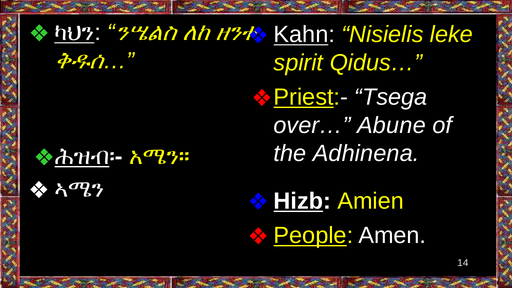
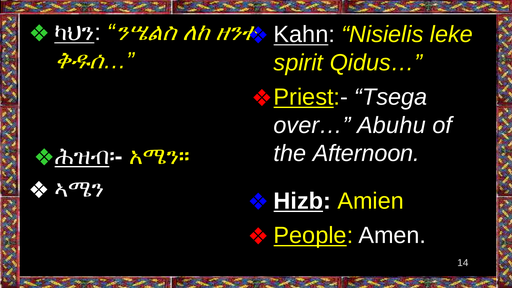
Abune: Abune -> Abuhu
Adhinena: Adhinena -> Afternoon
